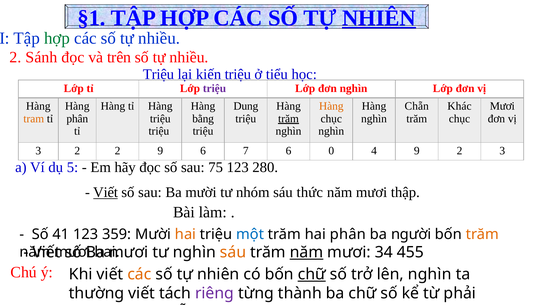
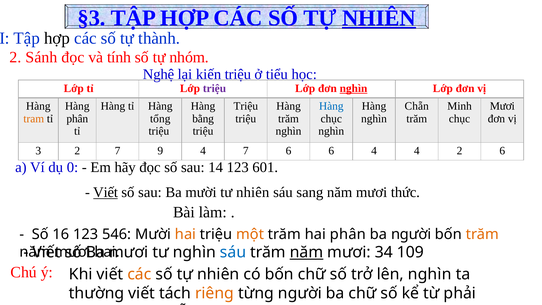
§1: §1 -> §3
hợp at (57, 38) colour: green -> black
các số tự nhiều: nhiều -> thành
trên: trên -> tính
nhiều at (189, 57): nhiều -> nhóm
Triệu at (158, 74): Triệu -> Nghệ
nghìn at (354, 88) underline: none -> present
Dung at (246, 106): Dung -> Triệu
Hàng at (331, 106) colour: orange -> blue
Khác: Khác -> Minh
triệu at (160, 119): triệu -> tổng
trăm at (289, 119) underline: present -> none
2 2: 2 -> 7
9 6: 6 -> 4
6 0: 0 -> 6
4 9: 9 -> 4
2 3: 3 -> 6
5: 5 -> 0
75: 75 -> 14
280: 280 -> 601
tư nhóm: nhóm -> nhiên
sáu thức: thức -> sang
thập: thập -> thức
41: 41 -> 16
359: 359 -> 546
một colour: blue -> orange
sáu at (233, 252) colour: orange -> blue
455: 455 -> 109
chữ at (312, 274) underline: present -> none
riêng colour: purple -> orange
từng thành: thành -> người
